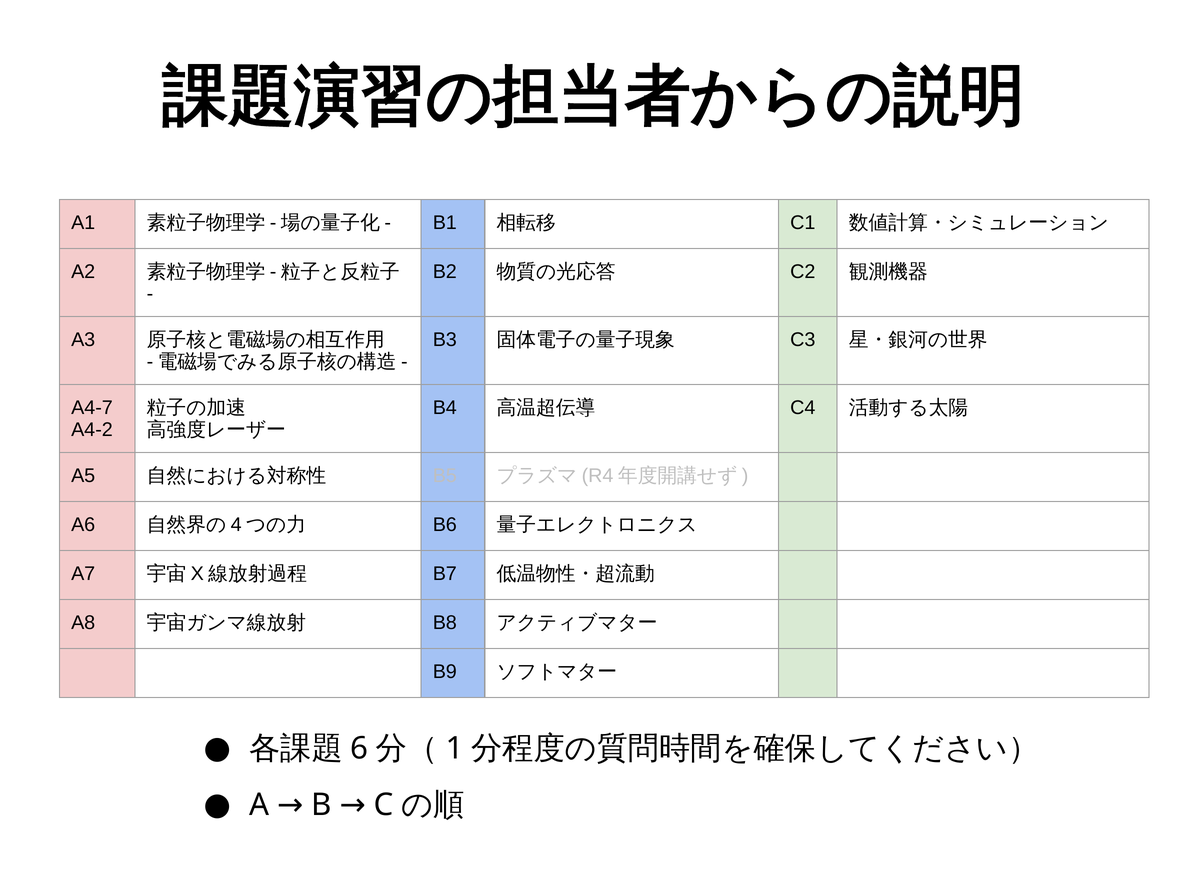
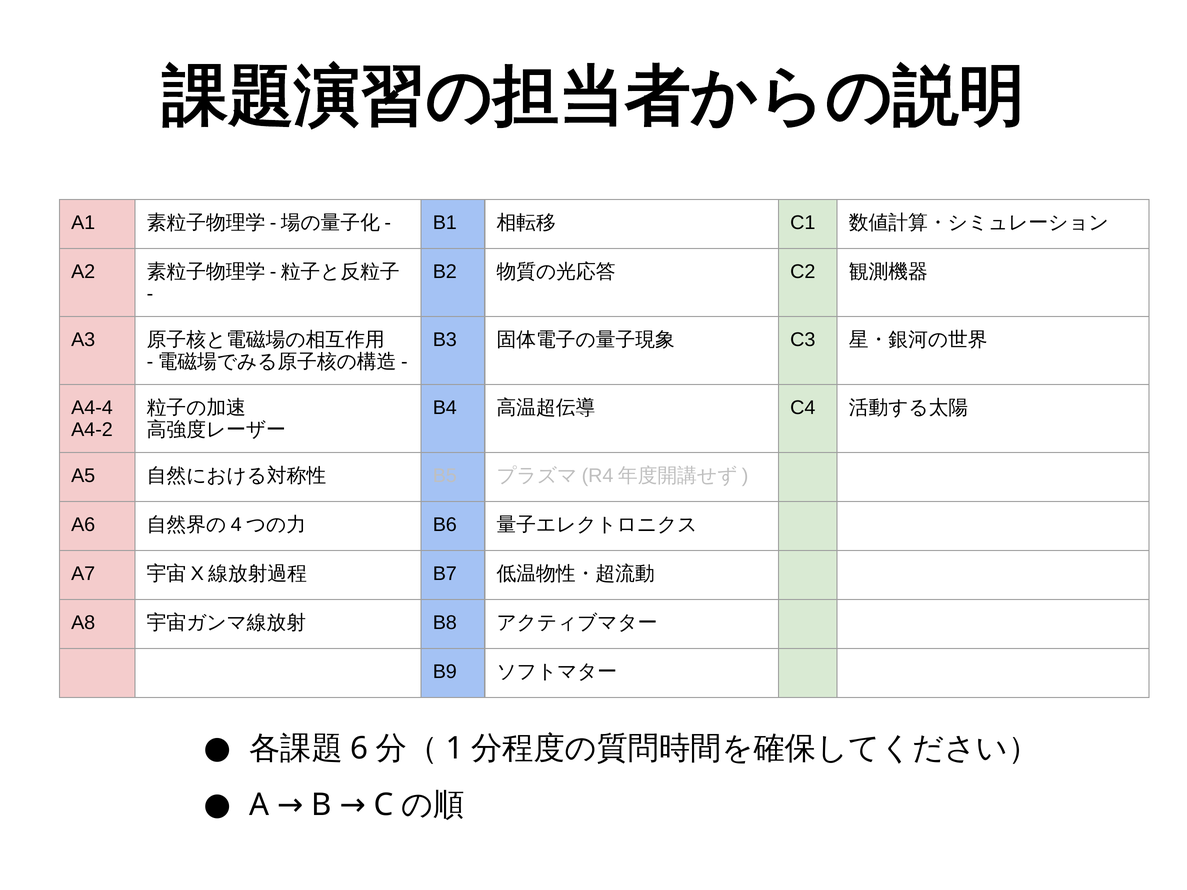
A4-7: A4-7 -> A4-4
